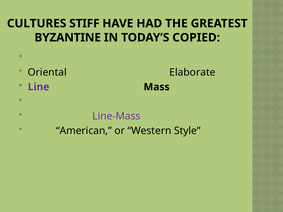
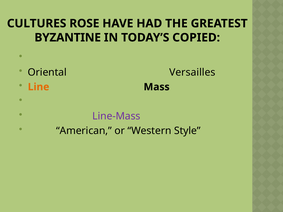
STIFF: STIFF -> ROSE
Elaborate: Elaborate -> Versailles
Line colour: purple -> orange
